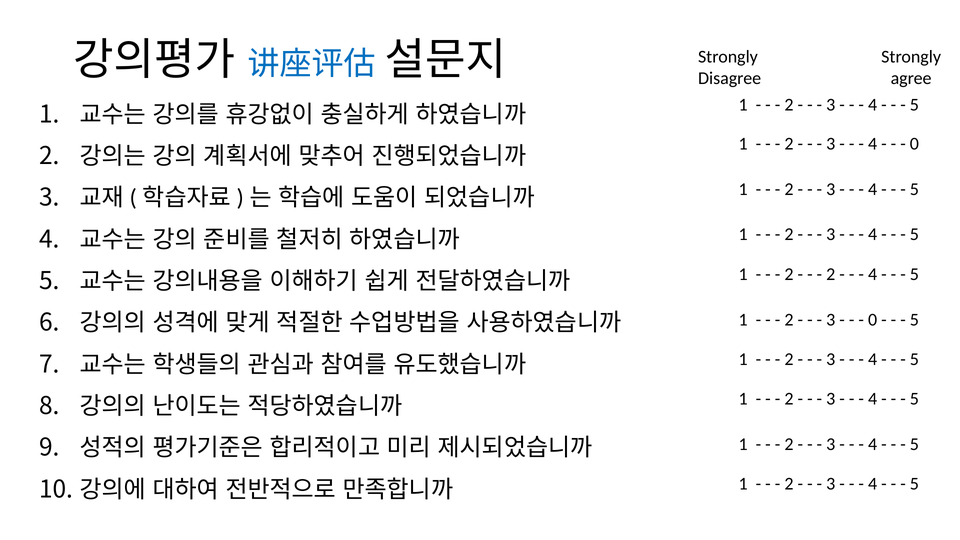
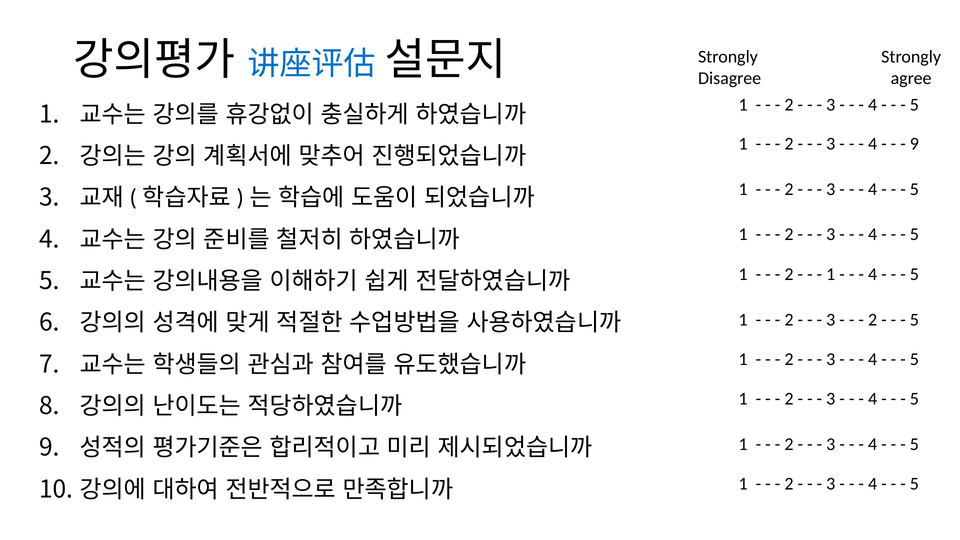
0 at (914, 144): 0 -> 9
2 at (831, 274): 2 -> 1
0 at (873, 320): 0 -> 2
